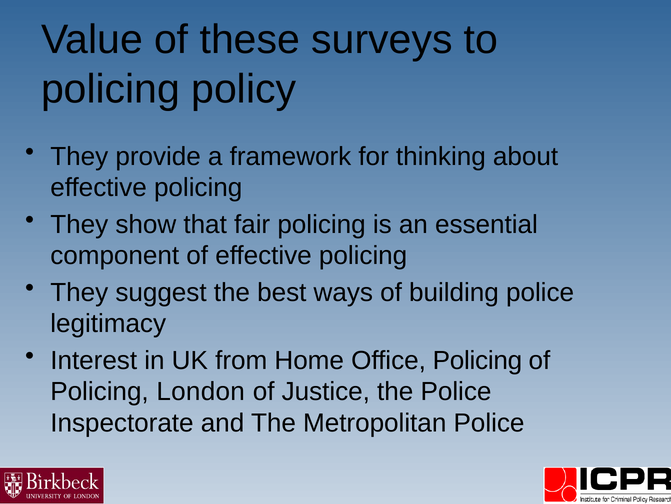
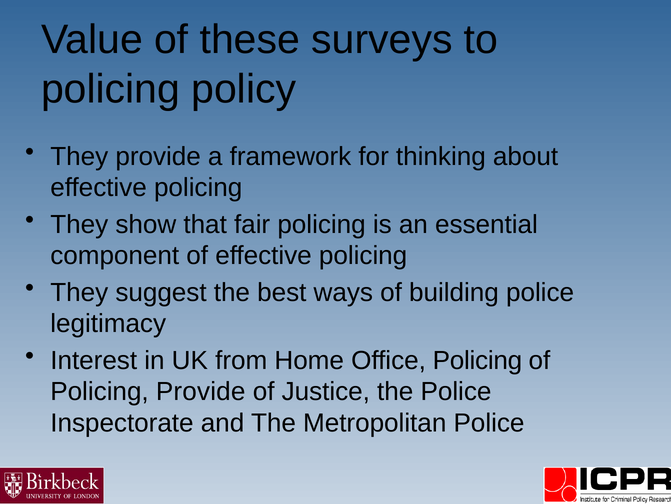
Policing London: London -> Provide
